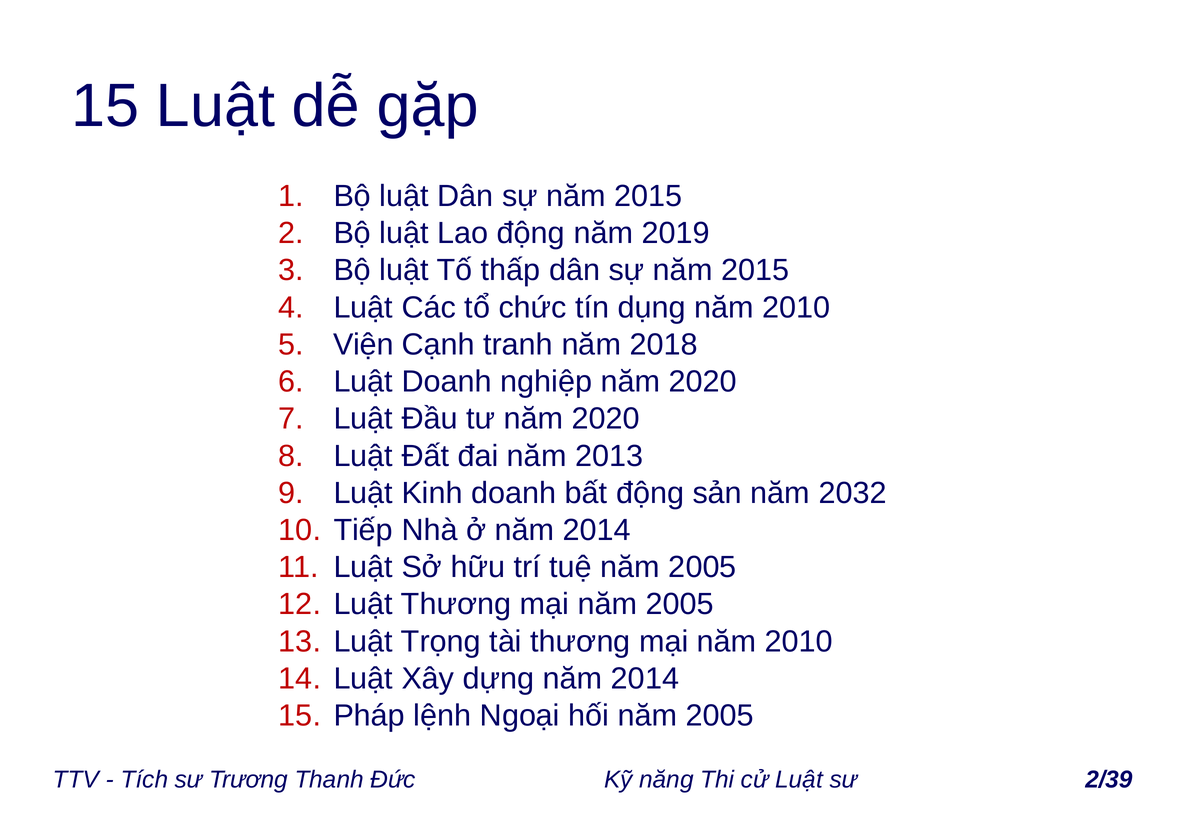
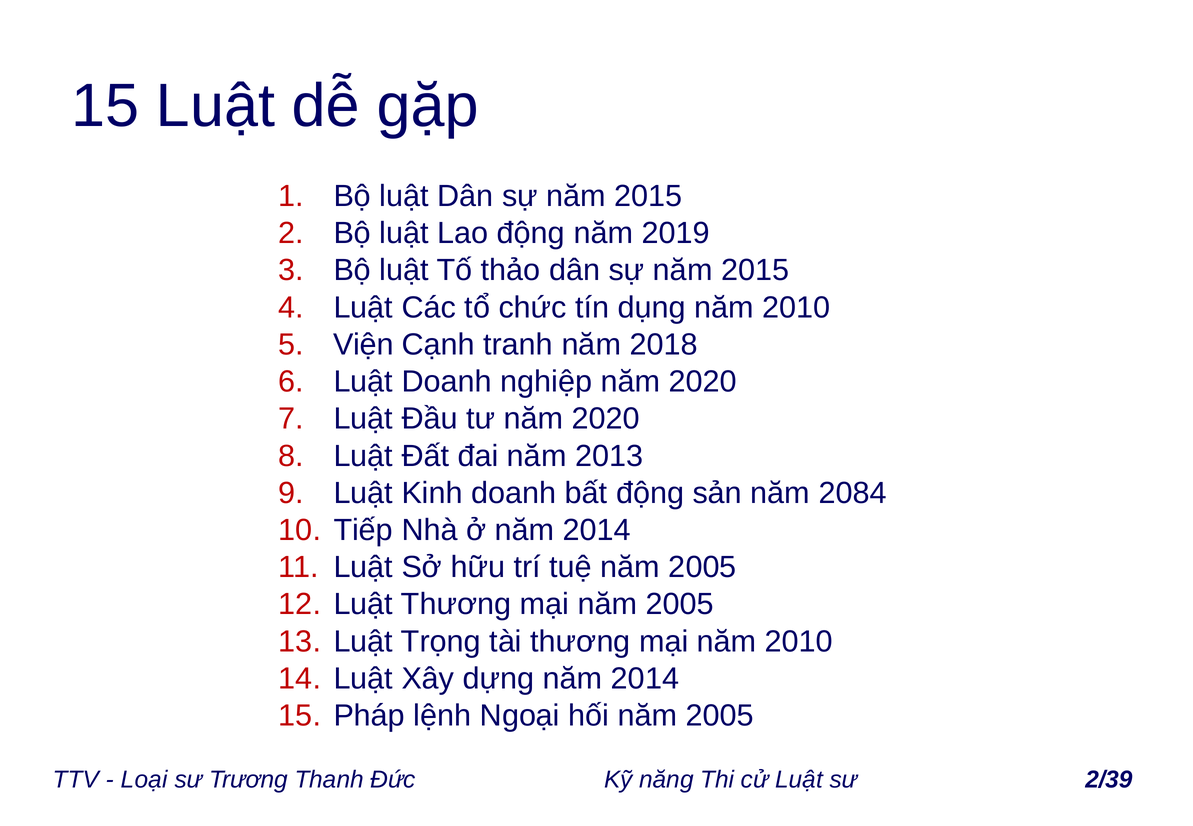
thấp: thấp -> thảo
2032: 2032 -> 2084
Tích: Tích -> Loại
